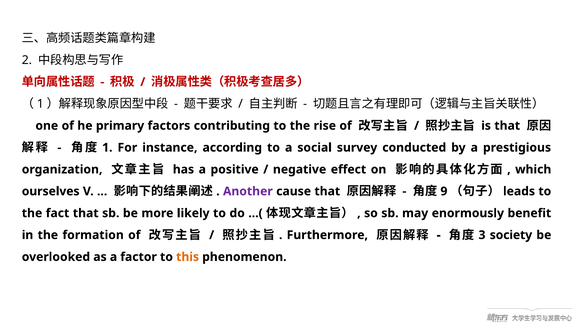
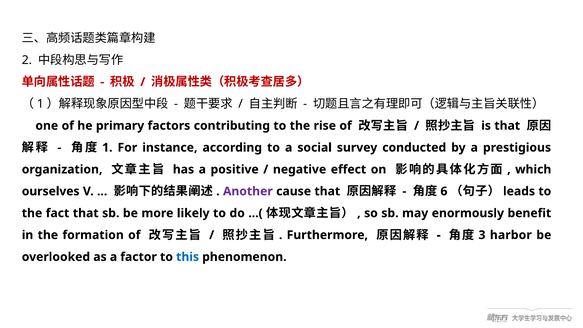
9: 9 -> 6
society: society -> harbor
this colour: orange -> blue
